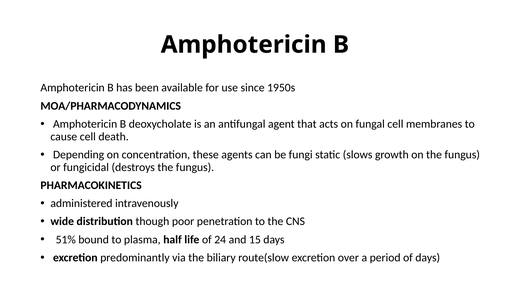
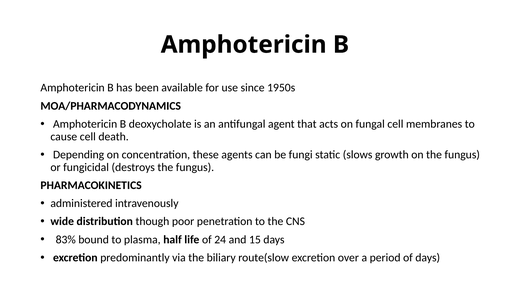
51%: 51% -> 83%
